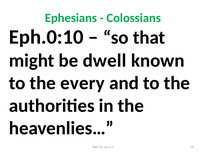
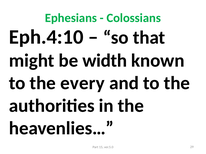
Eph.0:10: Eph.0:10 -> Eph.4:10
dwell: dwell -> width
